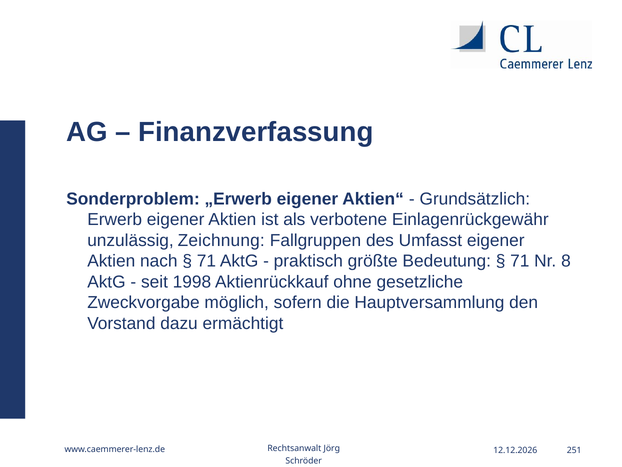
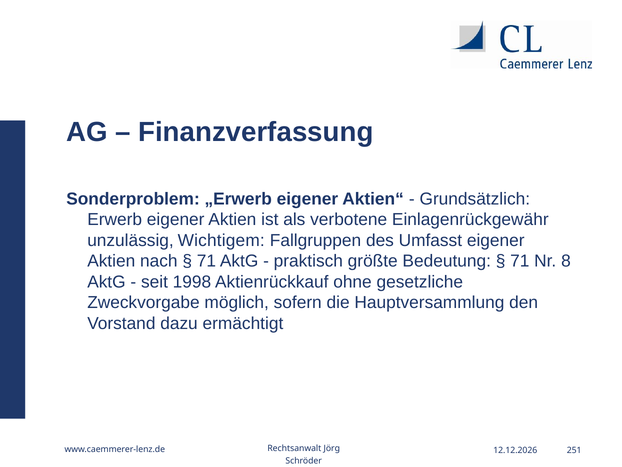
Zeichnung: Zeichnung -> Wichtigem
